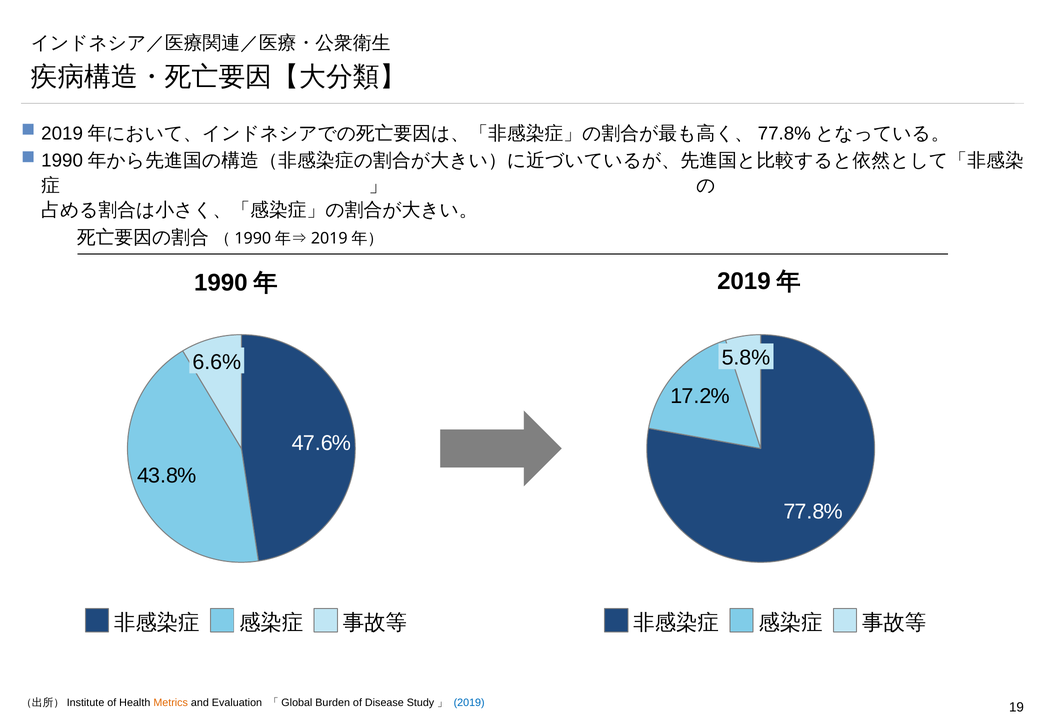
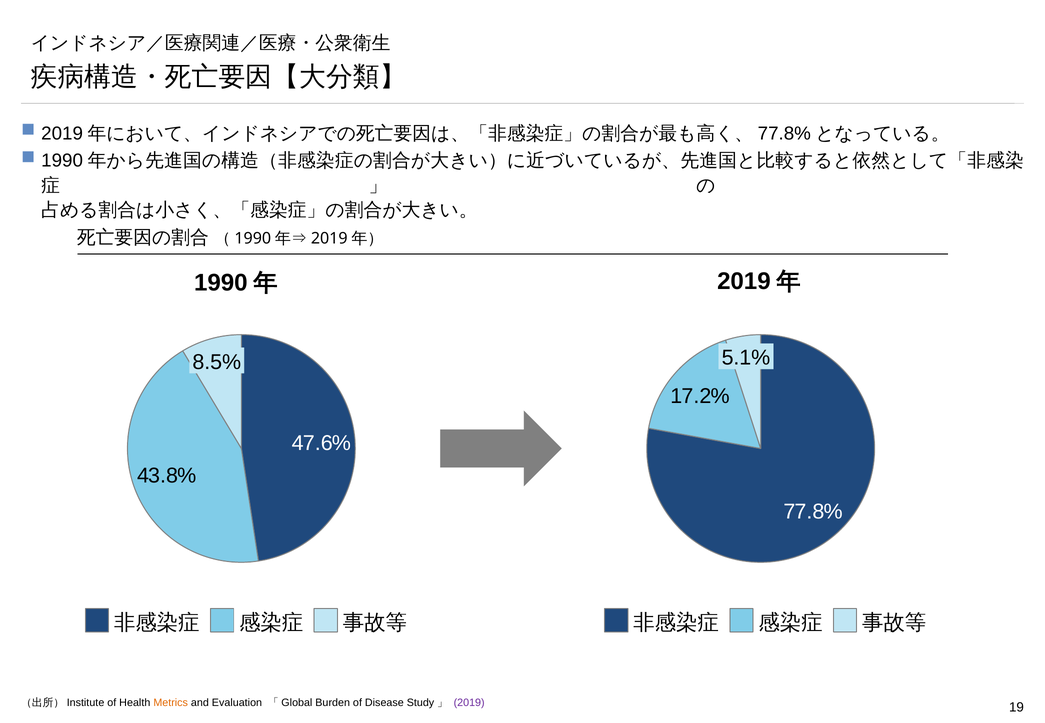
5.8%: 5.8% -> 5.1%
6.6%: 6.6% -> 8.5%
2019 colour: blue -> purple
